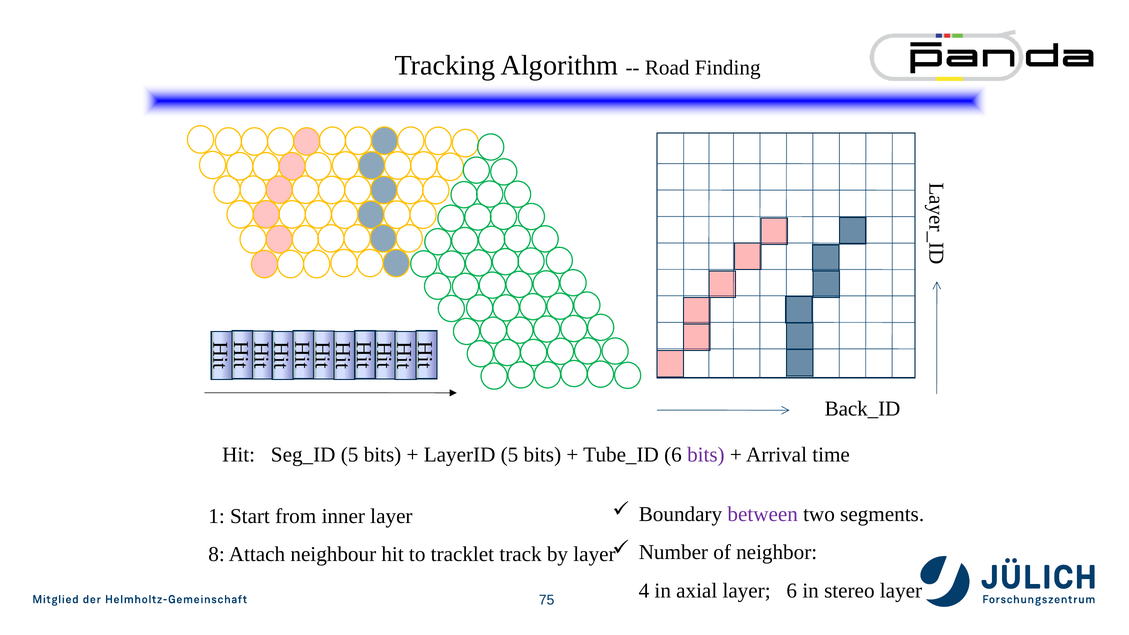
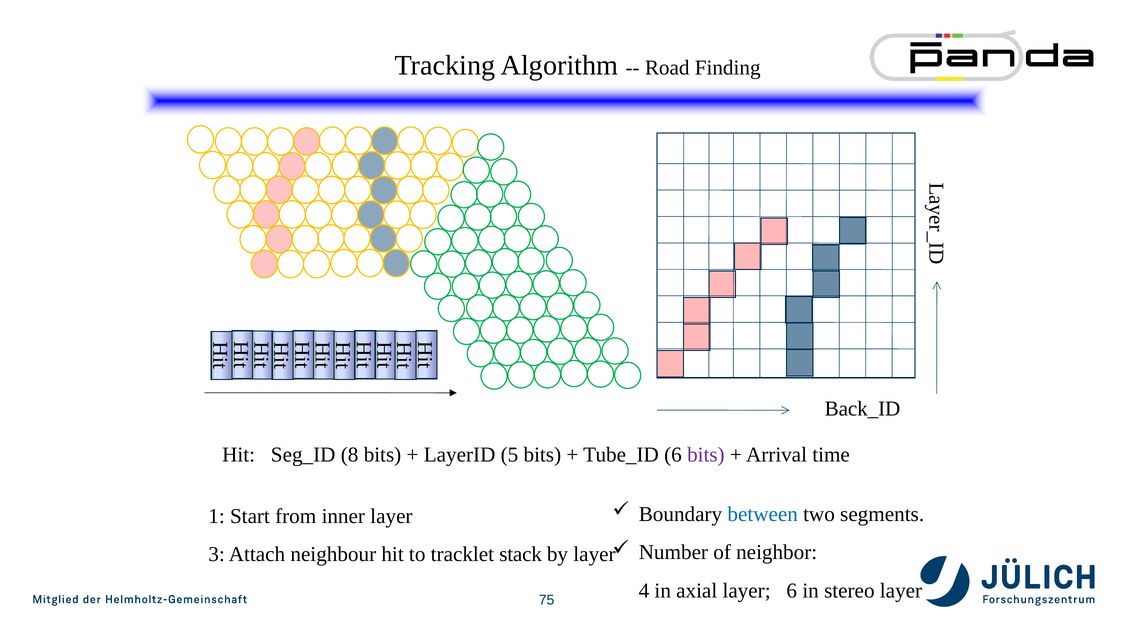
Seg_ID 5: 5 -> 8
between colour: purple -> blue
8: 8 -> 3
track: track -> stack
